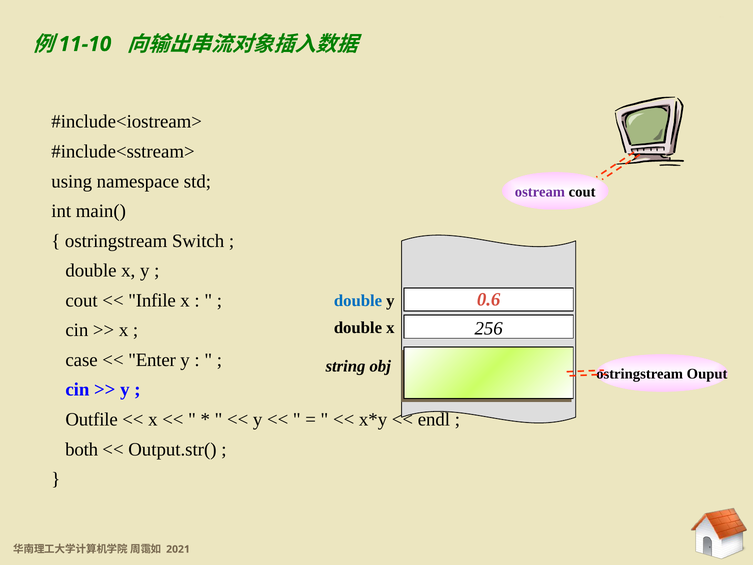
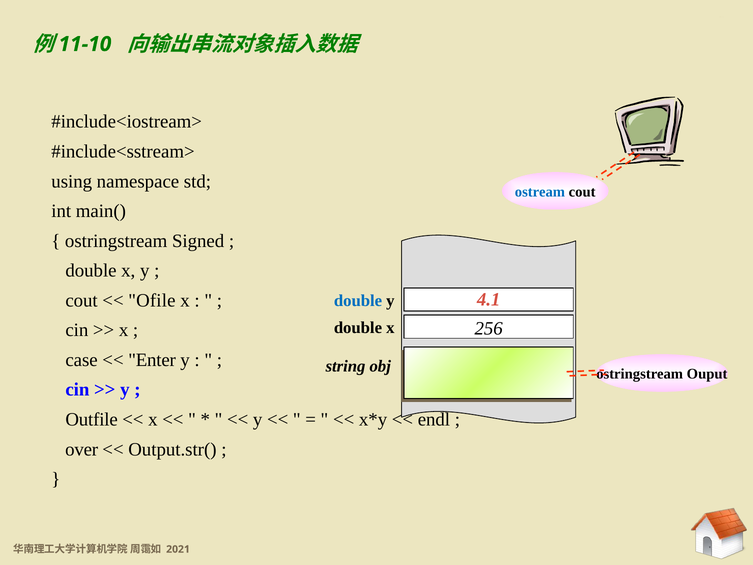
ostream colour: purple -> blue
Switch: Switch -> Signed
0.6: 0.6 -> 4.1
Infile: Infile -> Ofile
both: both -> over
